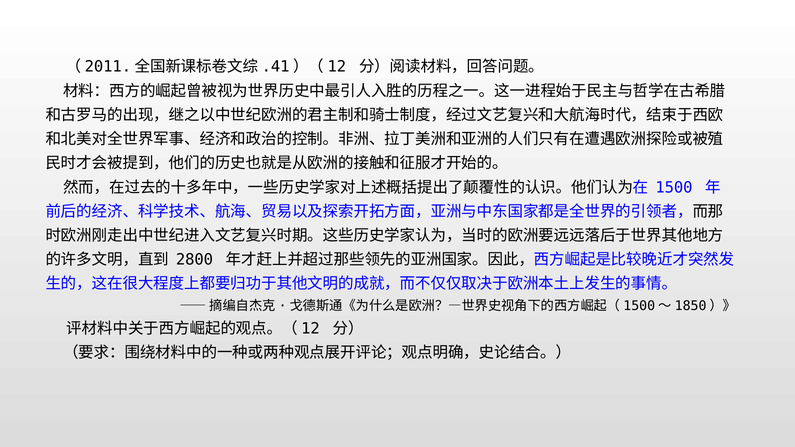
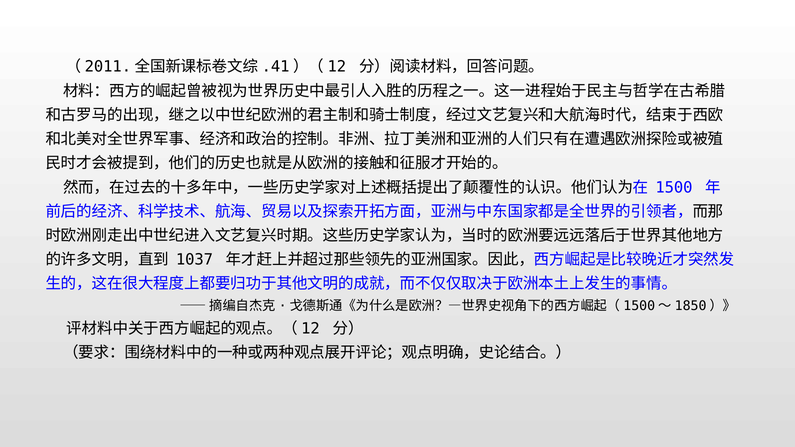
2800: 2800 -> 1037
